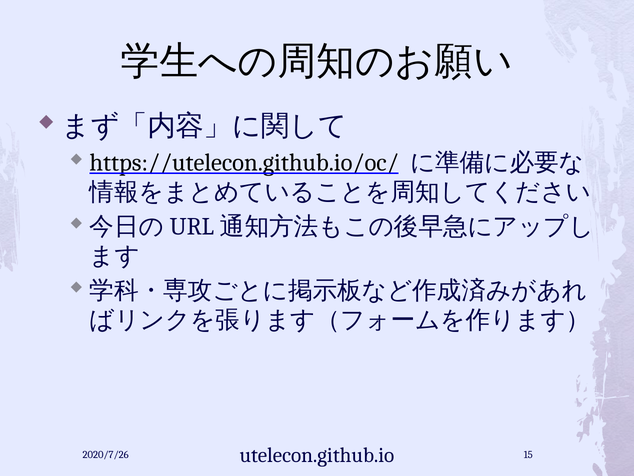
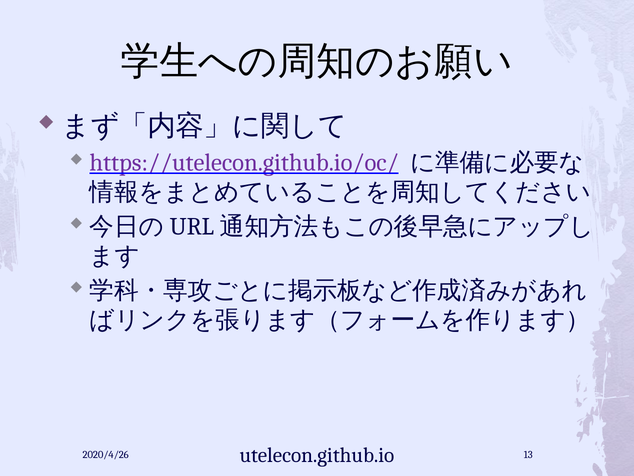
https://utelecon.github.io/oc/ colour: black -> purple
2020/7/26: 2020/7/26 -> 2020/4/26
15: 15 -> 13
